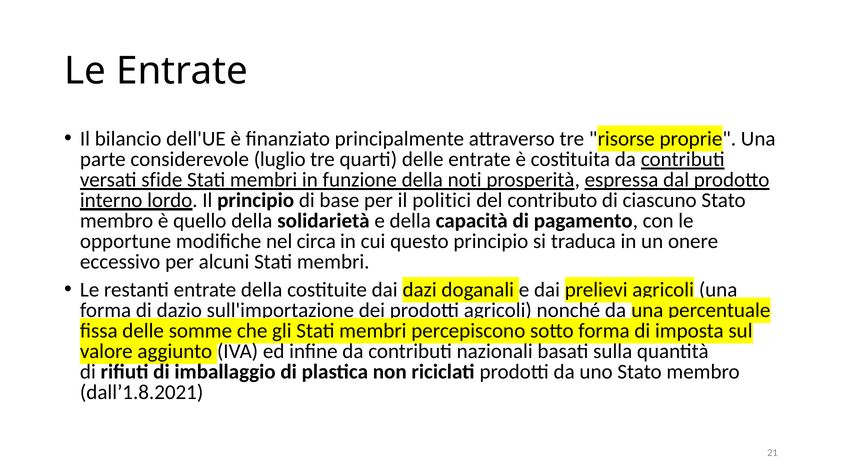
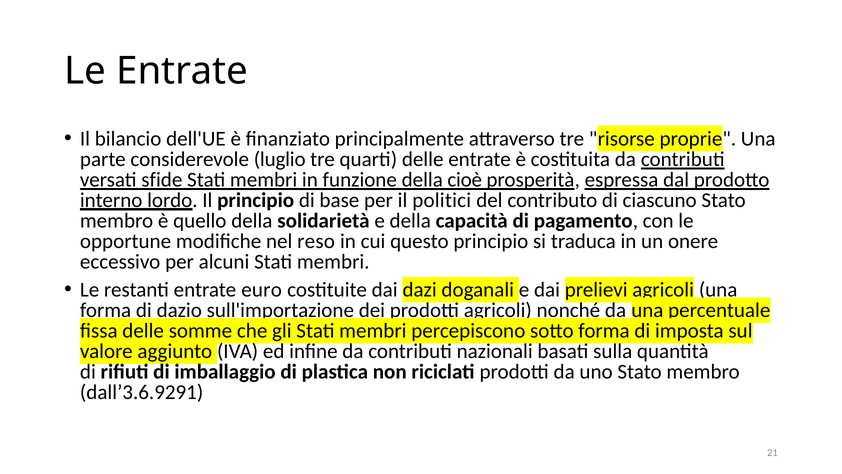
noti: noti -> cioè
circa: circa -> reso
entrate della: della -> euro
dall’1.8.2021: dall’1.8.2021 -> dall’3.6.9291
